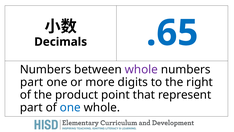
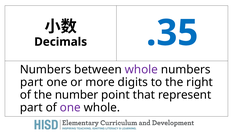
.65: .65 -> .35
product: product -> number
one at (70, 107) colour: blue -> purple
